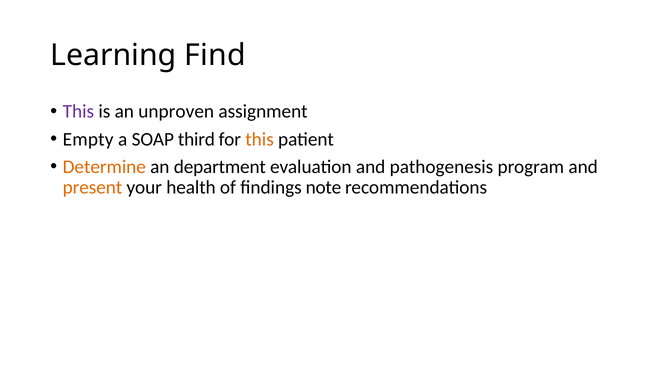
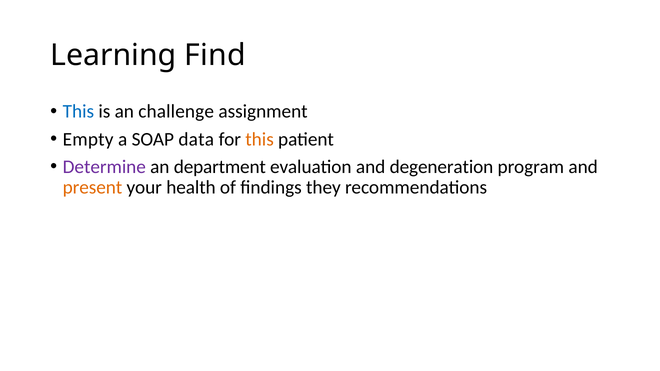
This at (78, 112) colour: purple -> blue
unproven: unproven -> challenge
third: third -> data
Determine colour: orange -> purple
pathogenesis: pathogenesis -> degeneration
note: note -> they
